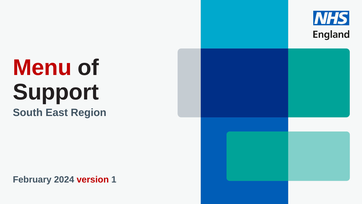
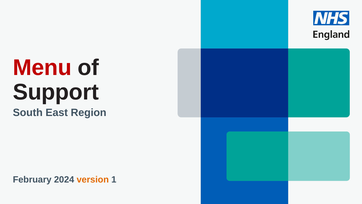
version colour: red -> orange
